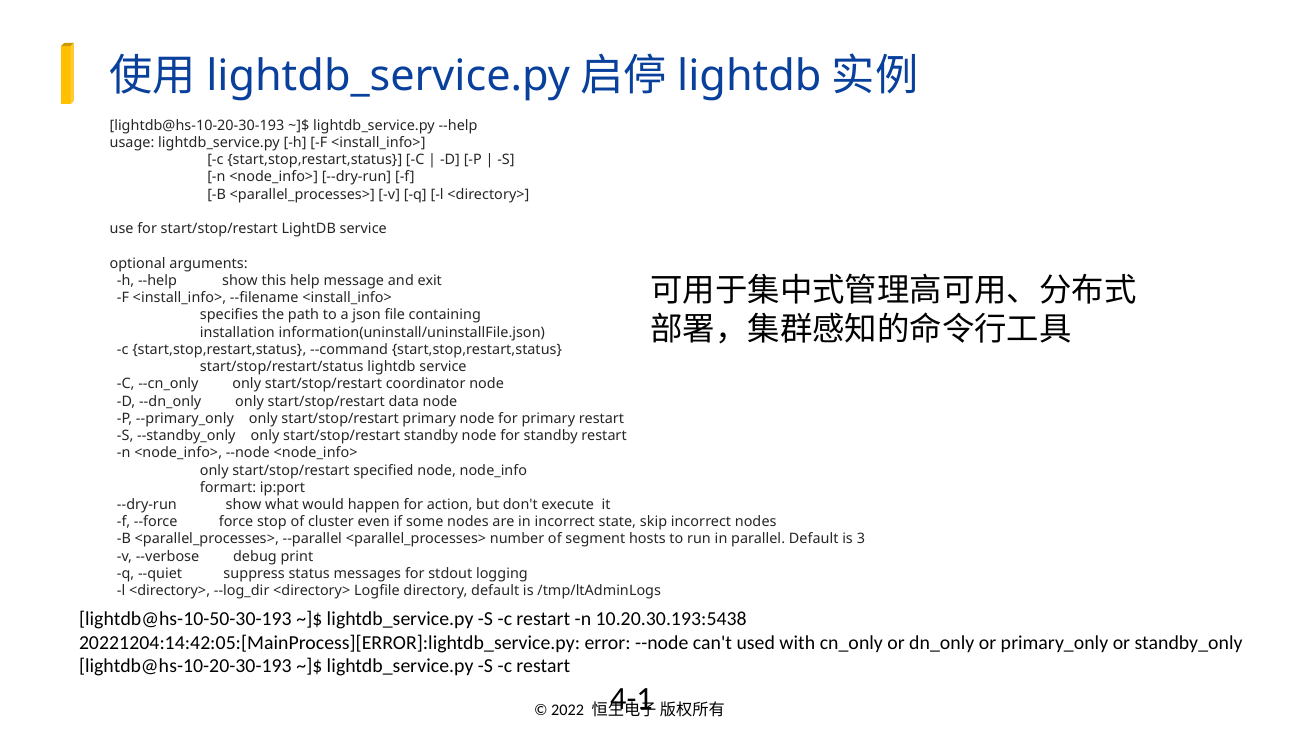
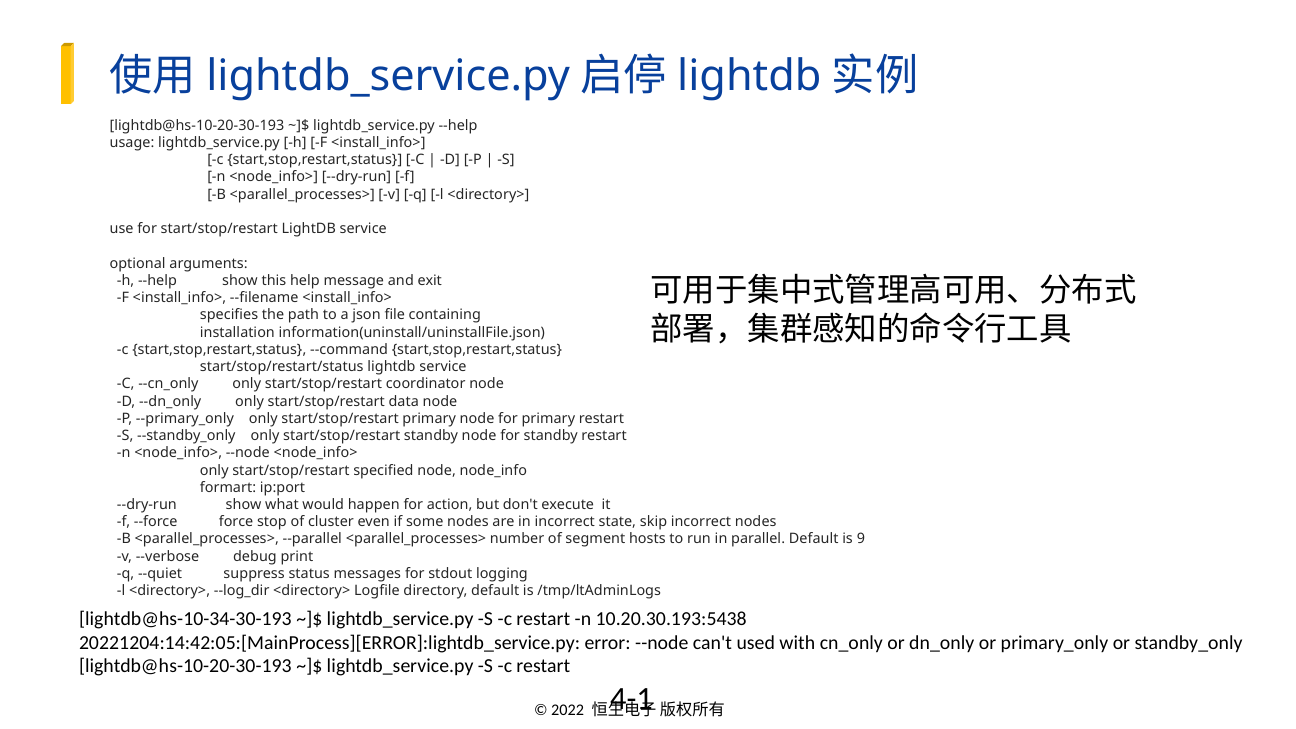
3: 3 -> 9
lightdb@hs-10-50-30-193: lightdb@hs-10-50-30-193 -> lightdb@hs-10-34-30-193
